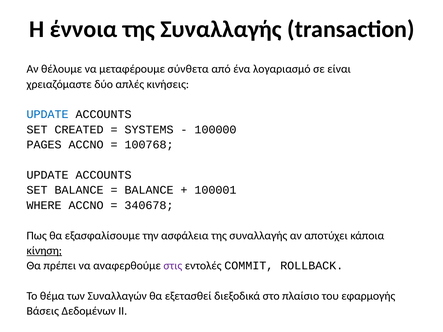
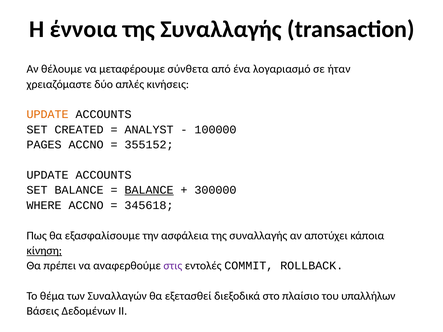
είναι: είναι -> ήταν
UPDATE at (48, 115) colour: blue -> orange
SYSTEMS: SYSTEMS -> ANALYST
100768: 100768 -> 355152
BALANCE at (149, 190) underline: none -> present
100001: 100001 -> 300000
340678: 340678 -> 345618
εφαρμογής: εφαρμογής -> υπαλλήλων
